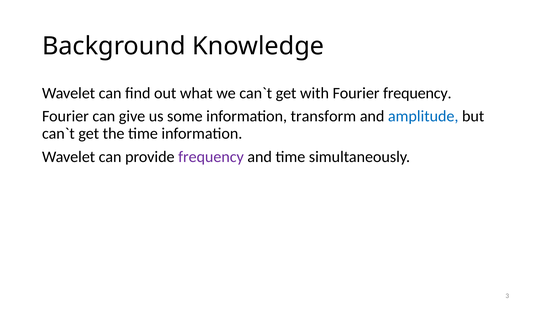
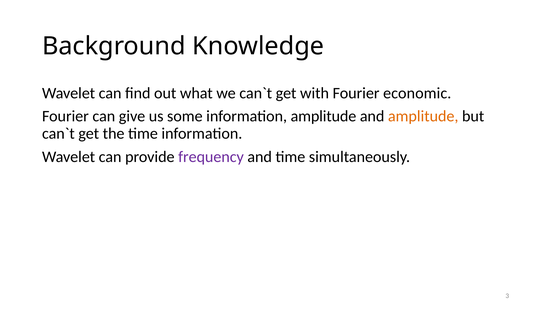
Fourier frequency: frequency -> economic
information transform: transform -> amplitude
amplitude at (423, 116) colour: blue -> orange
